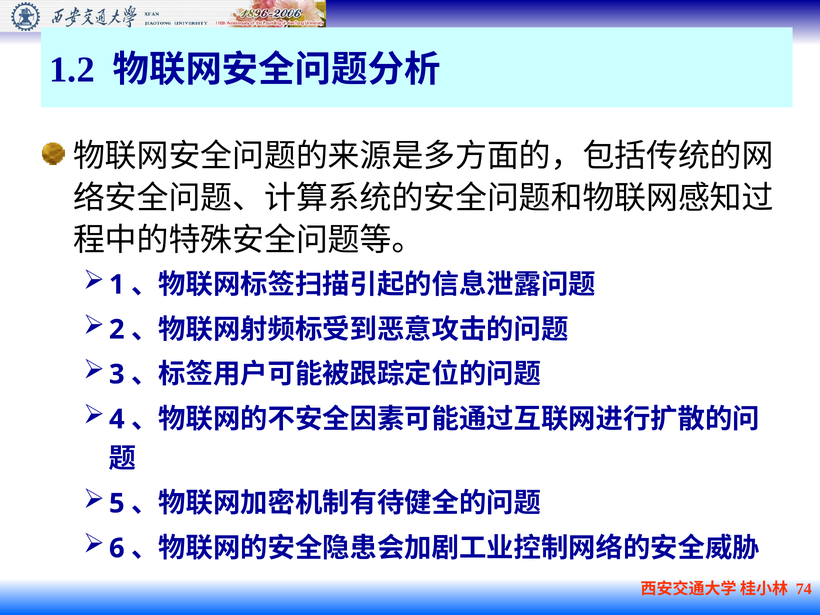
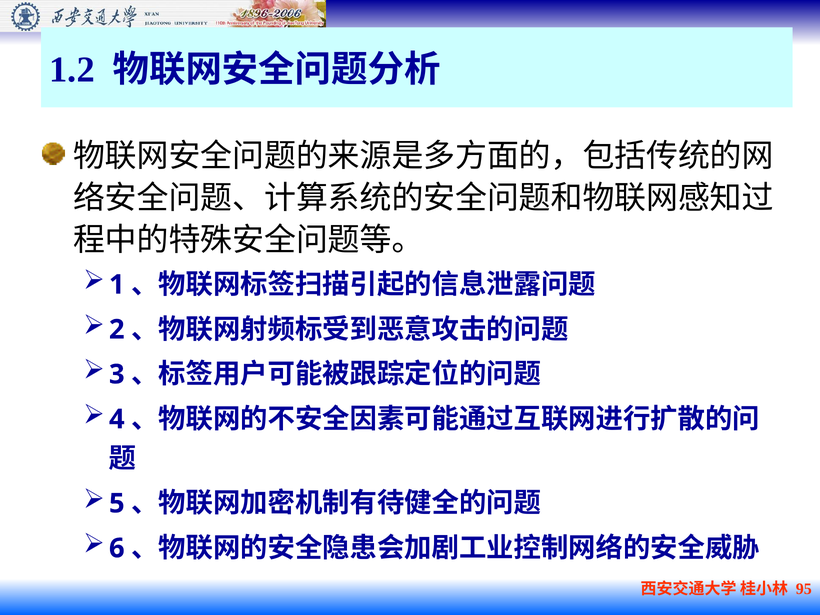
74: 74 -> 95
